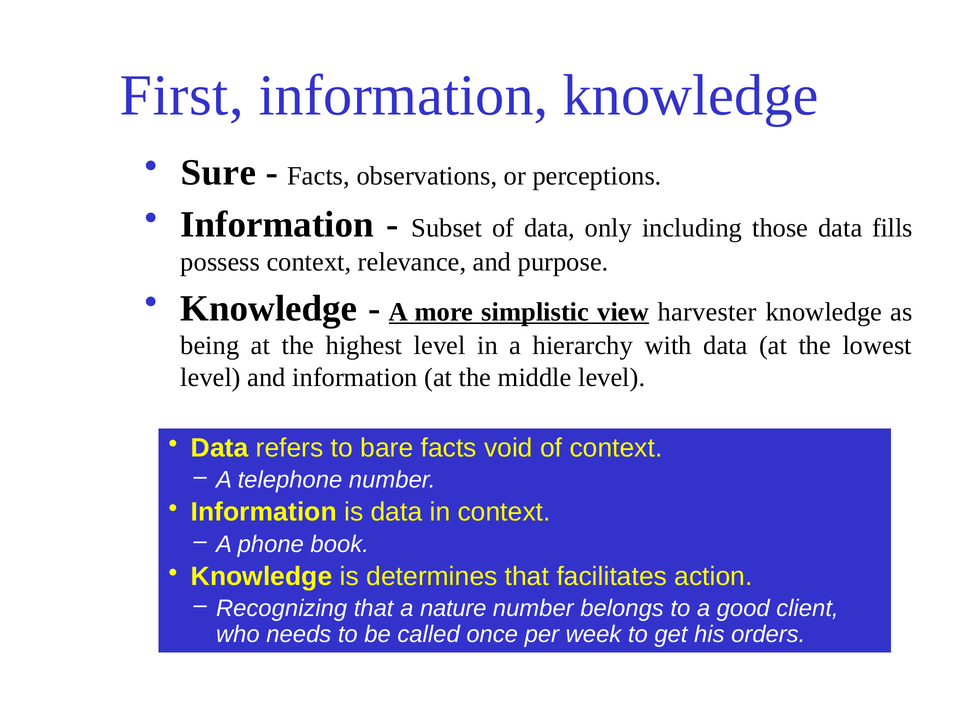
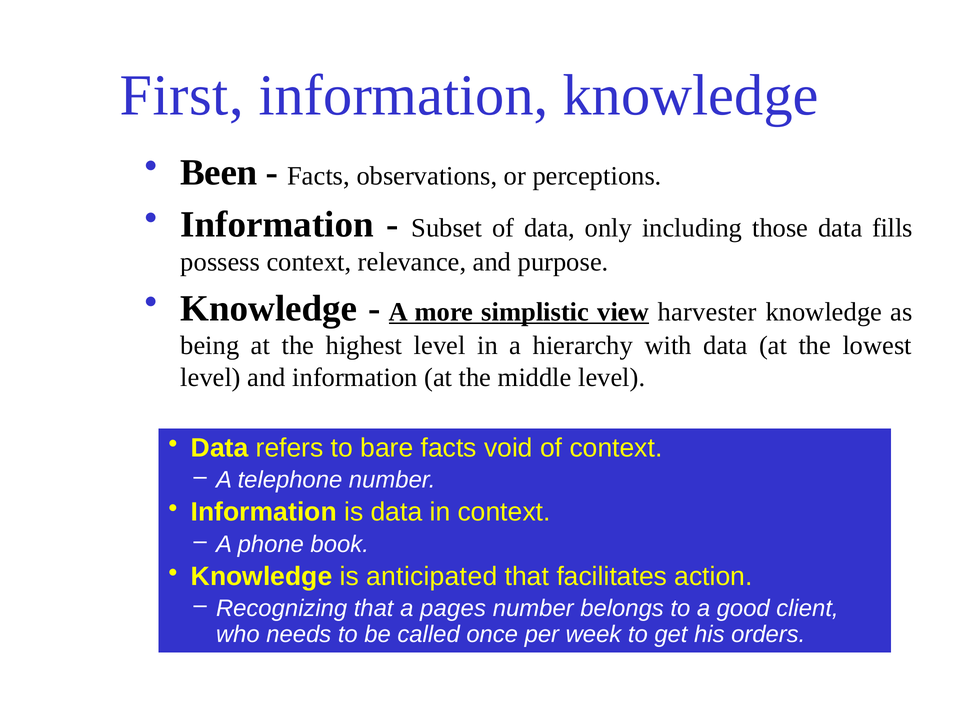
Sure: Sure -> Been
determines: determines -> anticipated
nature: nature -> pages
